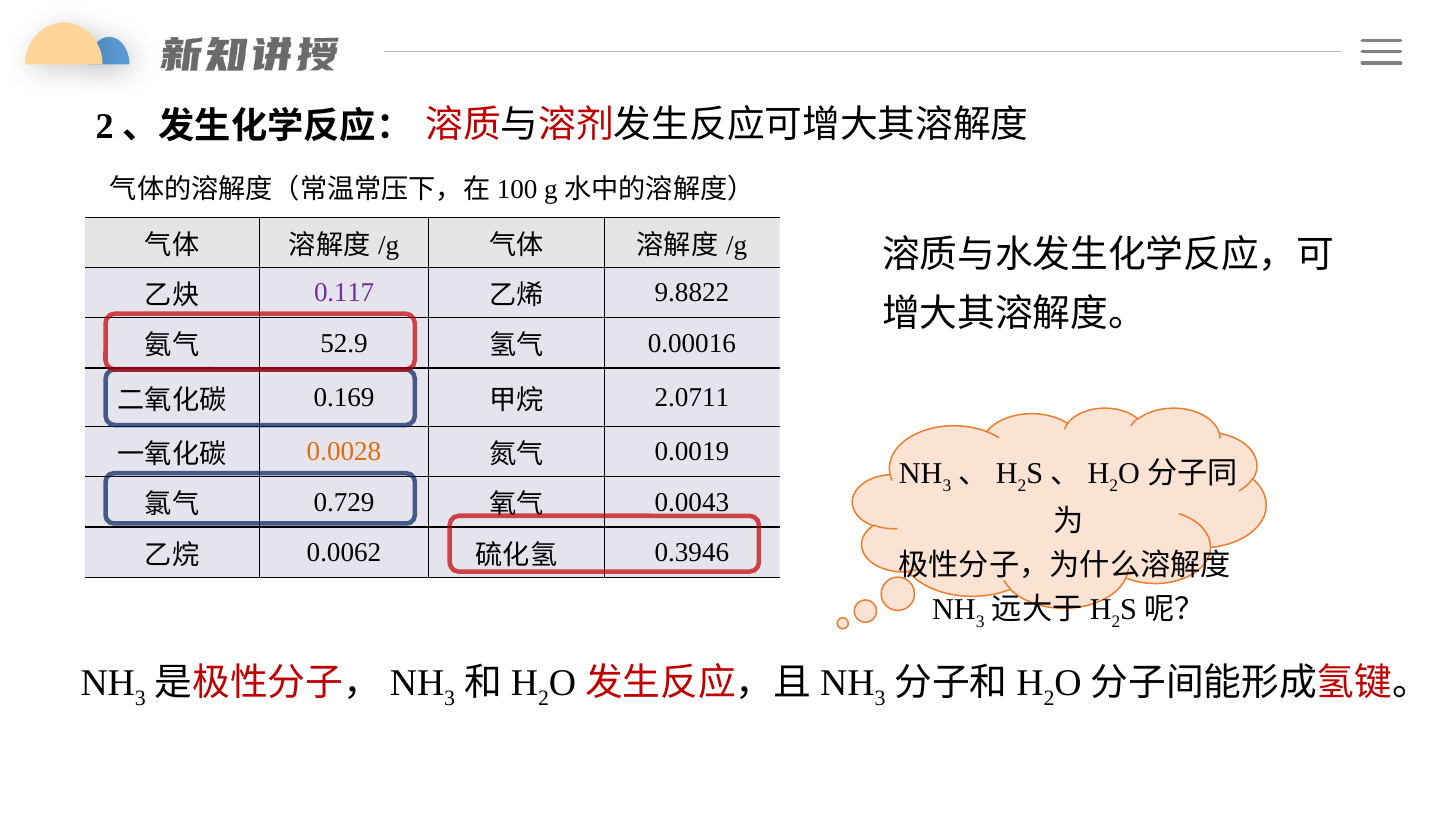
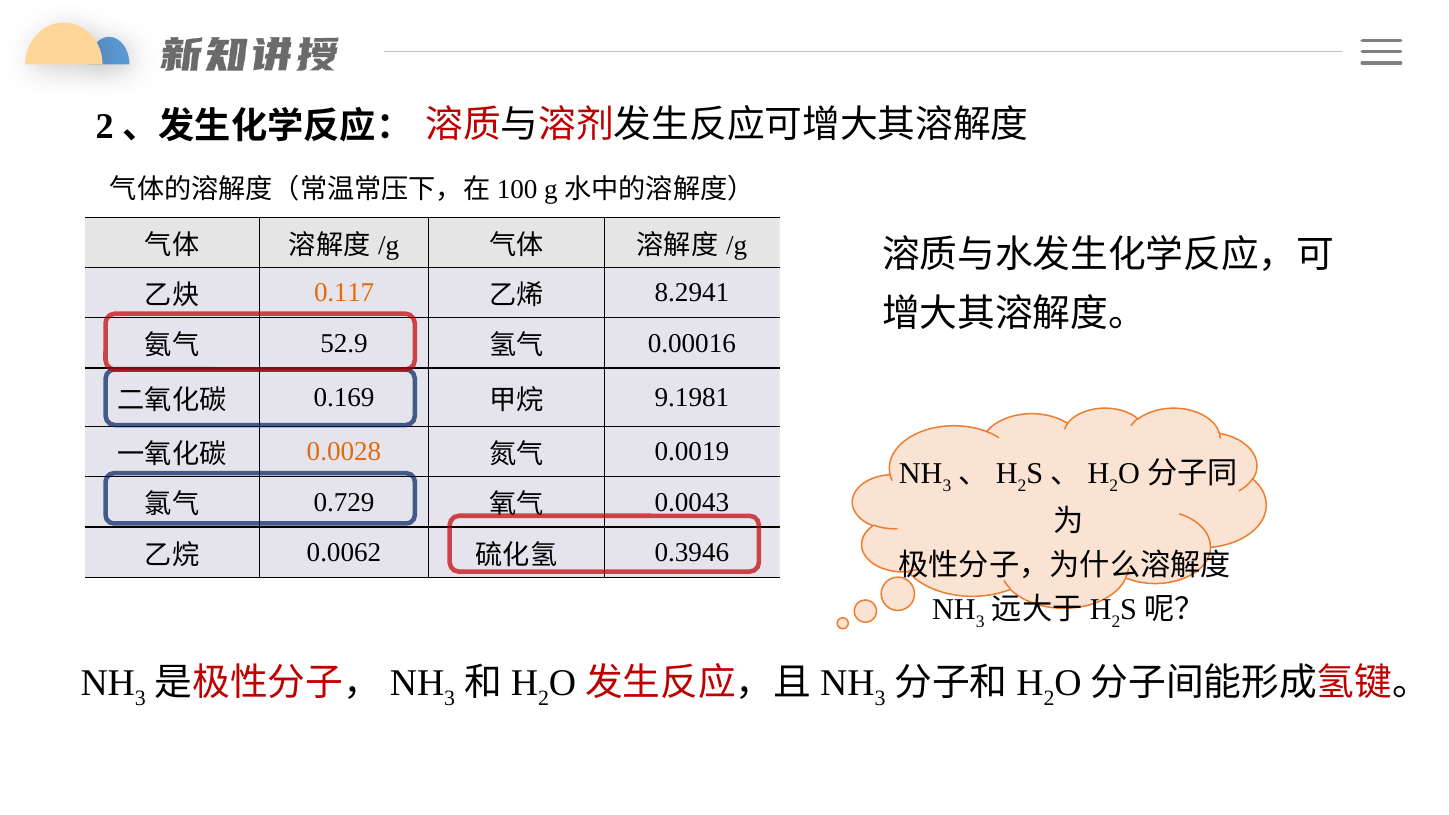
0.117 colour: purple -> orange
9.8822: 9.8822 -> 8.2941
2.0711: 2.0711 -> 9.1981
